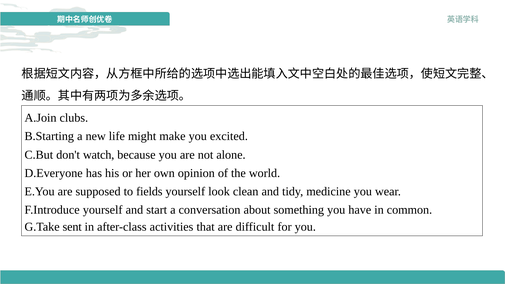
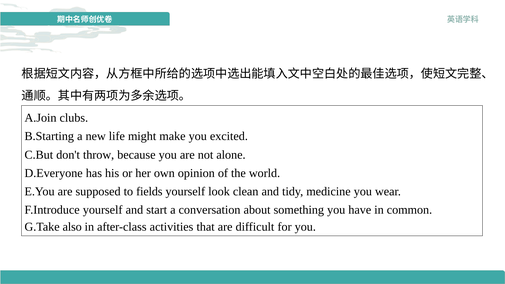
watch: watch -> throw
sent: sent -> also
